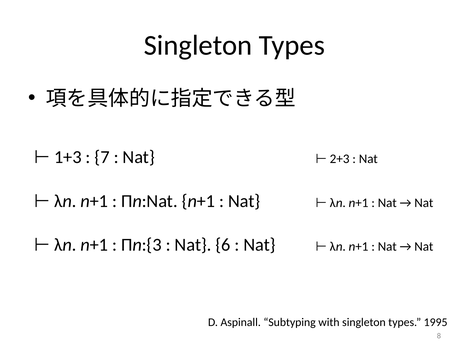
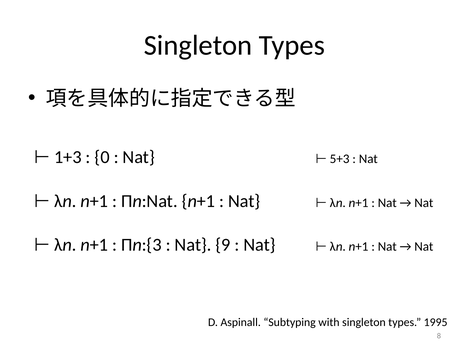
7: 7 -> 0
2+3: 2+3 -> 5+3
6: 6 -> 9
